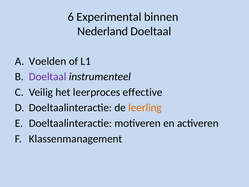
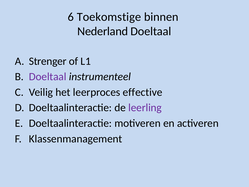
Experimental: Experimental -> Toekomstige
Voelden: Voelden -> Strenger
leerling colour: orange -> purple
